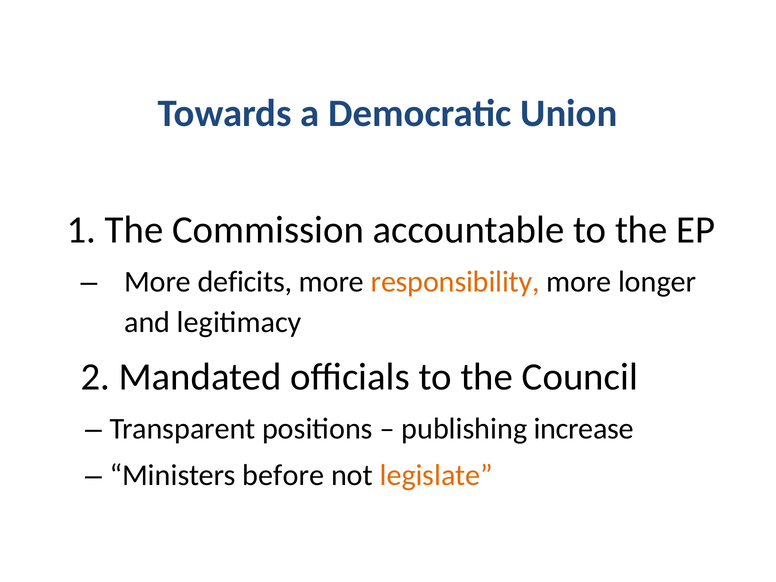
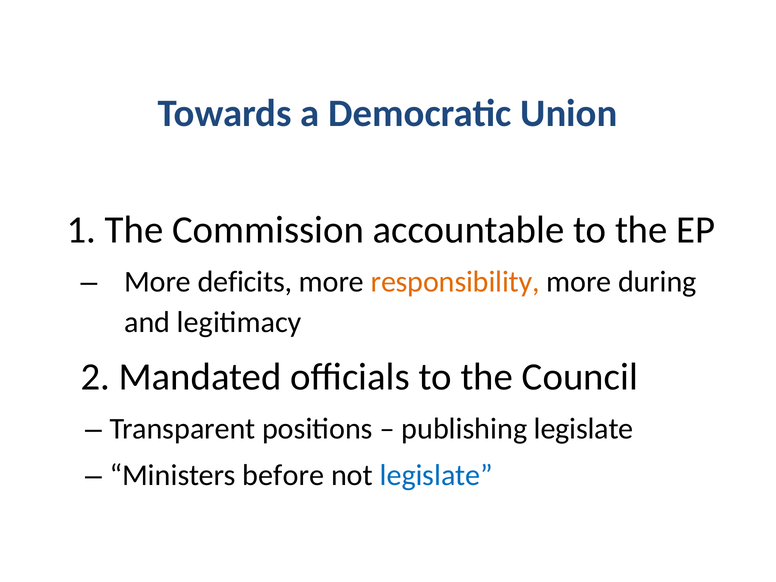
longer: longer -> during
publishing increase: increase -> legislate
legislate at (436, 475) colour: orange -> blue
